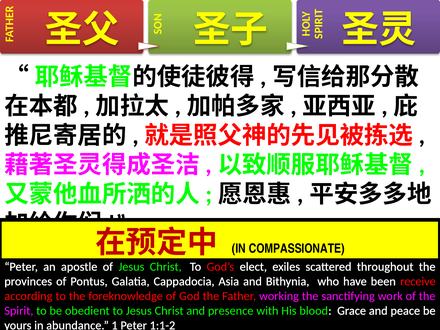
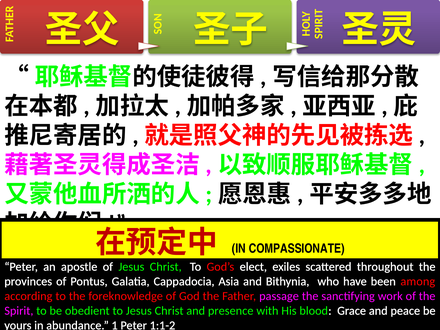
receive: receive -> among
working: working -> passage
